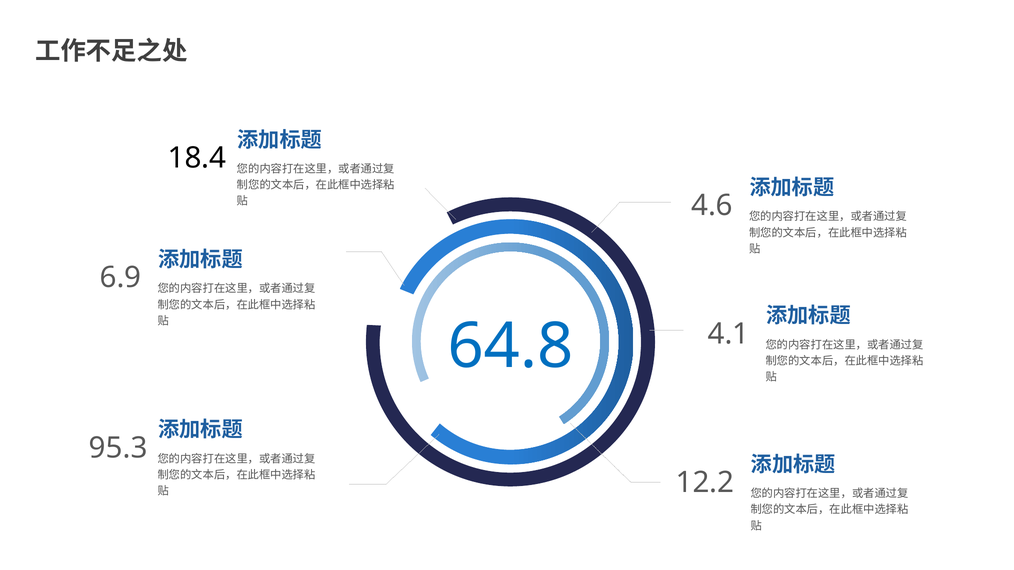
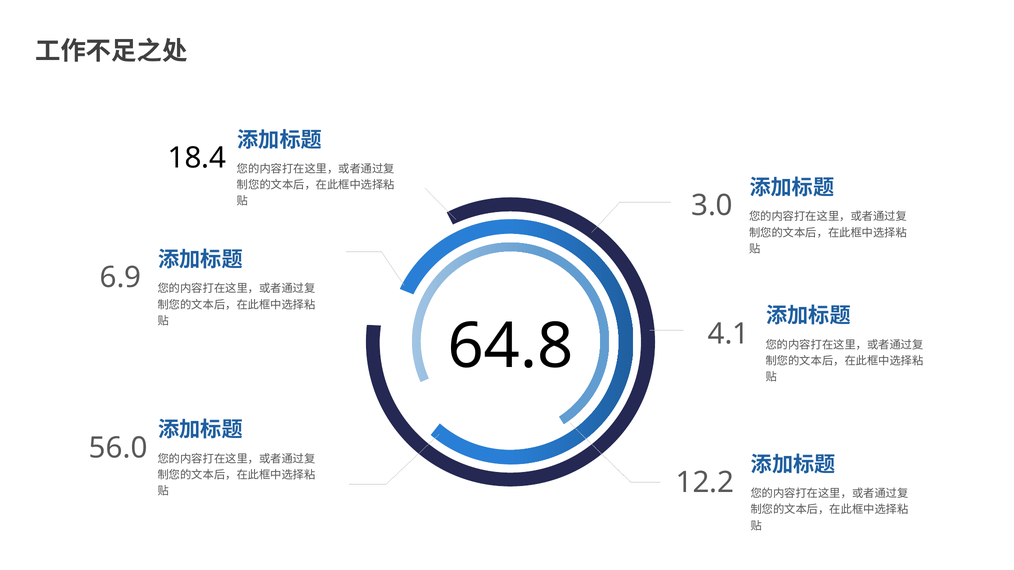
4.6: 4.6 -> 3.0
64.8 colour: blue -> black
95.3: 95.3 -> 56.0
